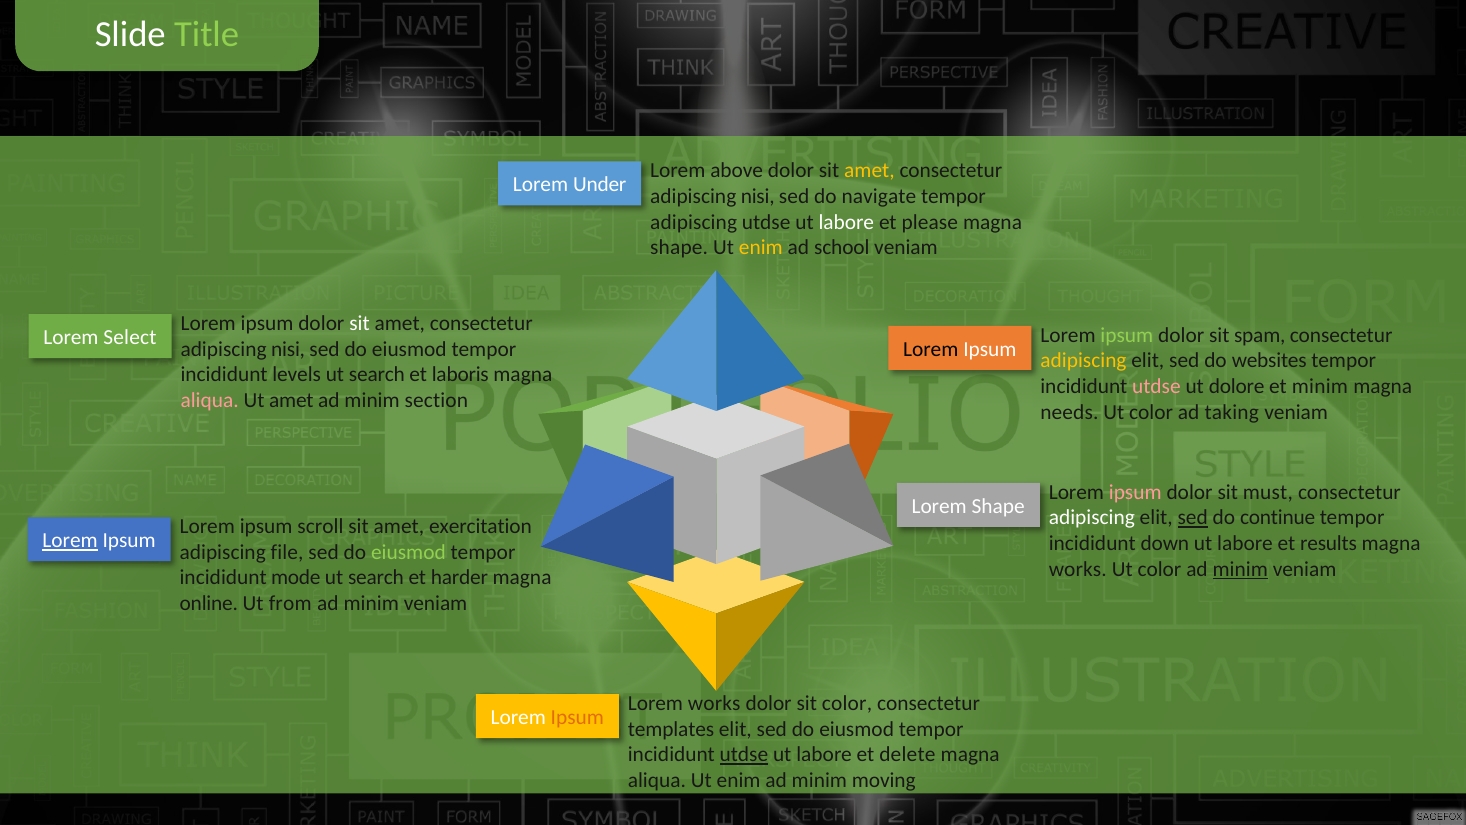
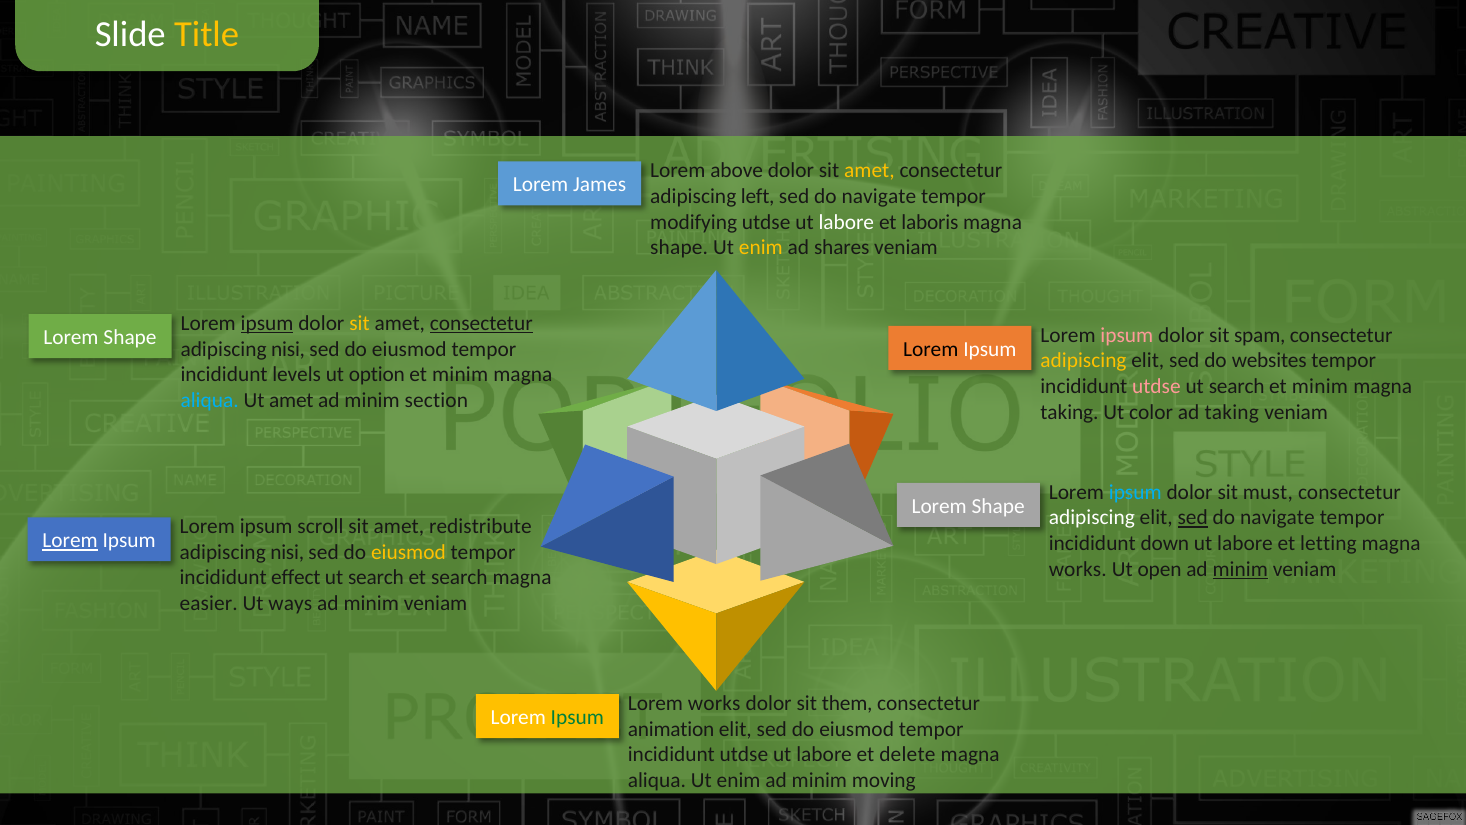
Title colour: light green -> yellow
Under: Under -> James
nisi at (758, 196): nisi -> left
adipiscing at (694, 222): adipiscing -> modifying
please: please -> laboris
school: school -> shares
ipsum at (267, 323) underline: none -> present
sit at (360, 323) colour: white -> yellow
consectetur at (481, 323) underline: none -> present
ipsum at (1127, 335) colour: light green -> pink
Select at (130, 338): Select -> Shape
search at (377, 375): search -> option
laboris at (460, 375): laboris -> minim
dolore at (1237, 386): dolore -> search
aliqua at (210, 400) colour: pink -> light blue
needs at (1069, 412): needs -> taking
ipsum at (1135, 492) colour: pink -> light blue
continue at (1278, 518): continue -> navigate
exercitation: exercitation -> redistribute
results: results -> letting
file at (287, 552): file -> nisi
eiusmod at (408, 552) colour: light green -> yellow
color at (1159, 569): color -> open
mode: mode -> effect
et harder: harder -> search
online: online -> easier
from: from -> ways
sit color: color -> them
Ipsum at (577, 717) colour: orange -> green
templates: templates -> animation
utdse at (744, 754) underline: present -> none
